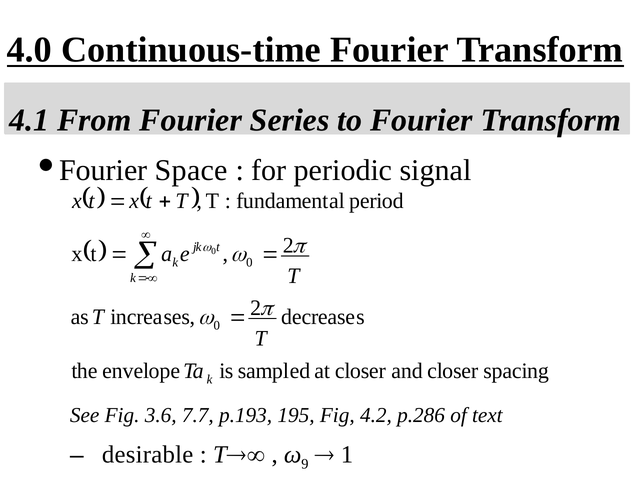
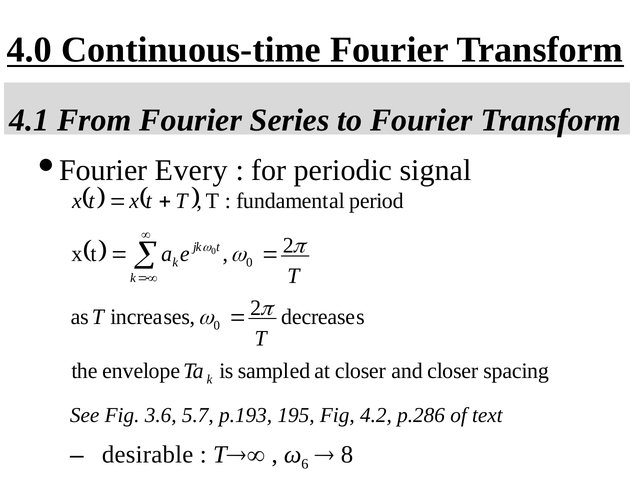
Space: Space -> Every
7.7: 7.7 -> 5.7
9: 9 -> 6
1: 1 -> 8
